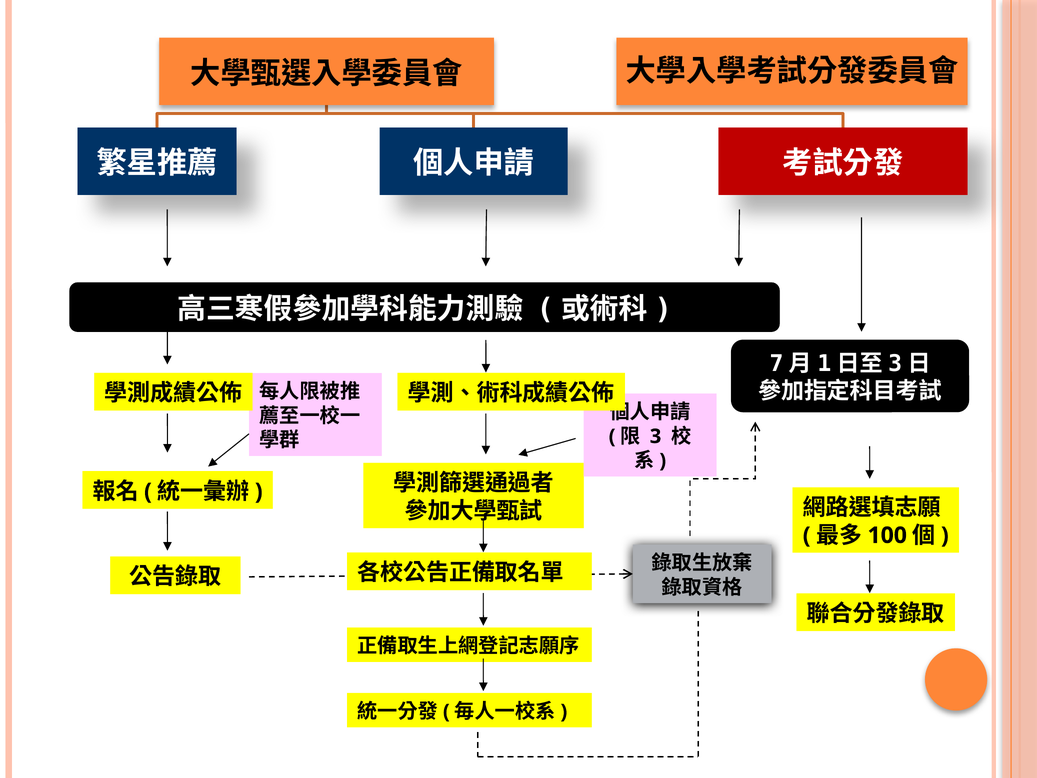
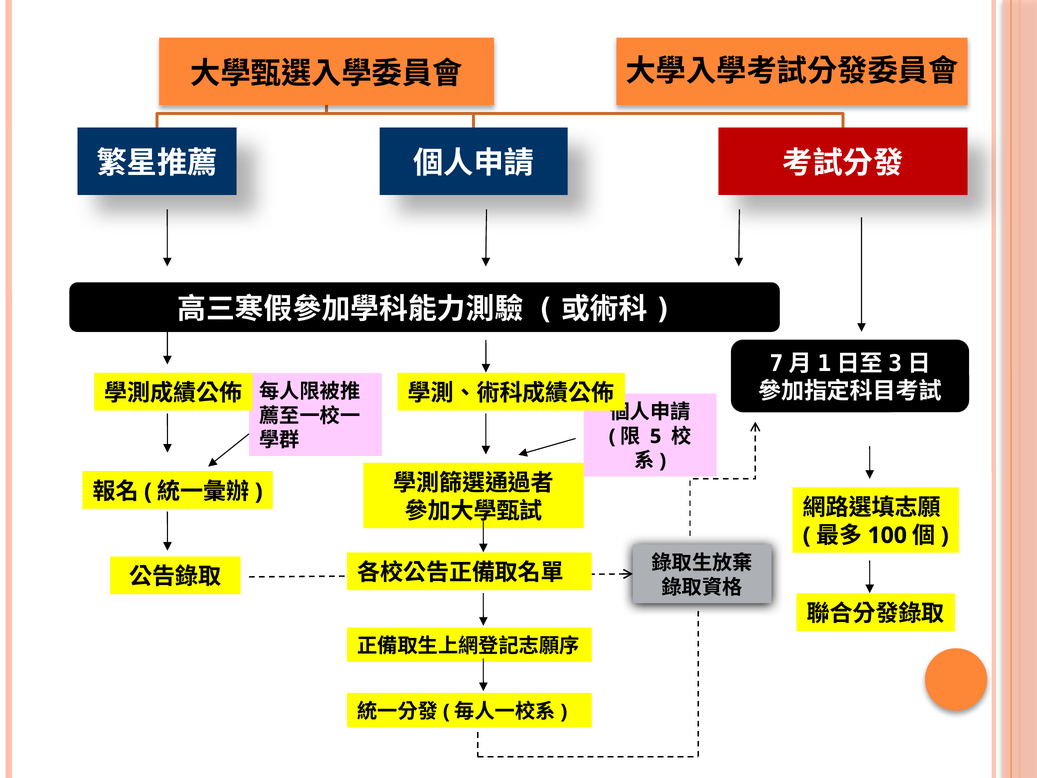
3: 3 -> 5
